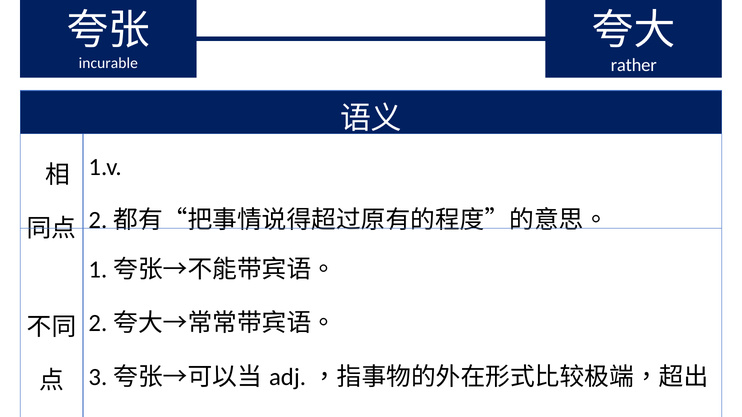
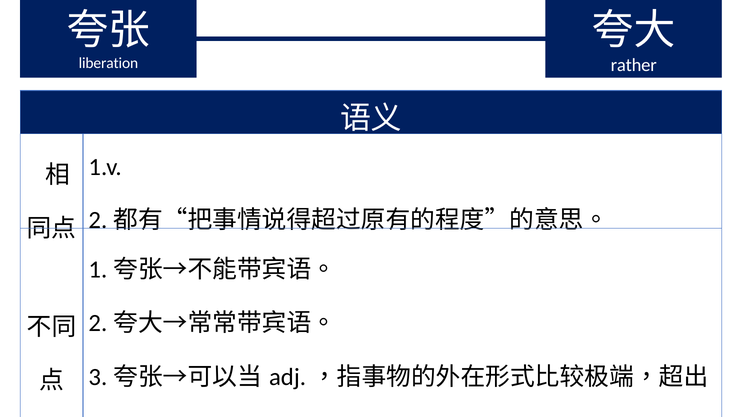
incurable: incurable -> liberation
